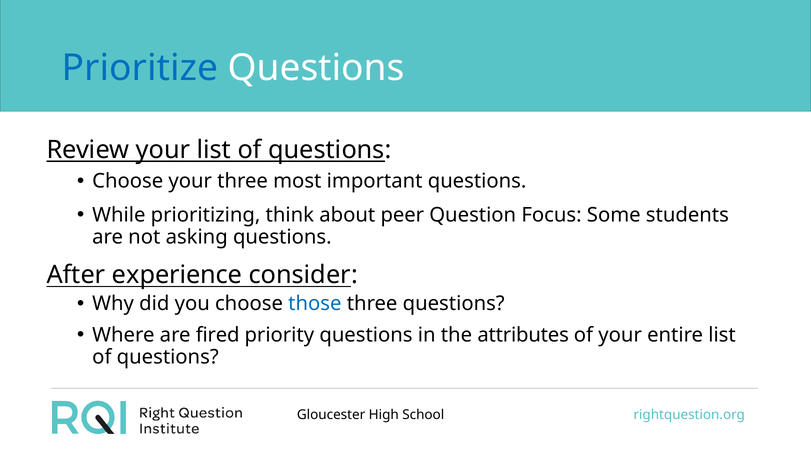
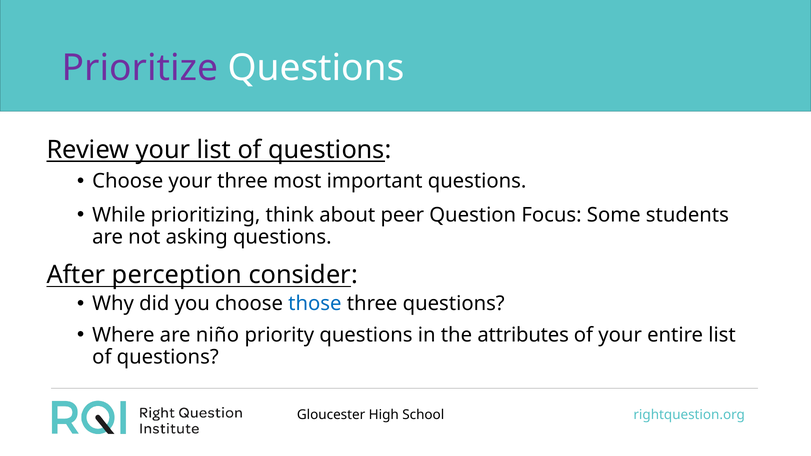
Prioritize colour: blue -> purple
experience: experience -> perception
fired: fired -> niño
